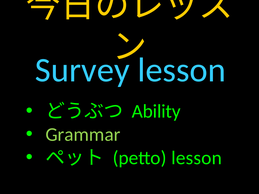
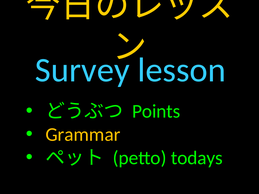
Ability: Ability -> Points
Grammar colour: light green -> yellow
petto lesson: lesson -> todays
